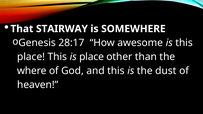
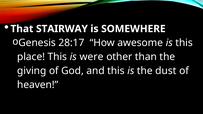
is place: place -> were
where: where -> giving
